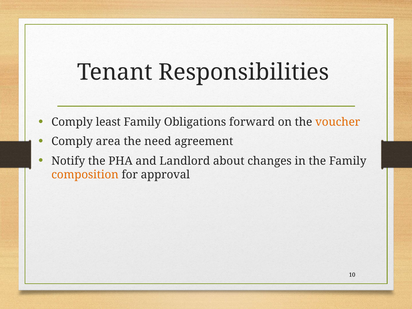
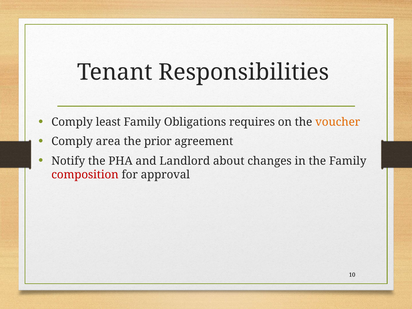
forward: forward -> requires
need: need -> prior
composition colour: orange -> red
